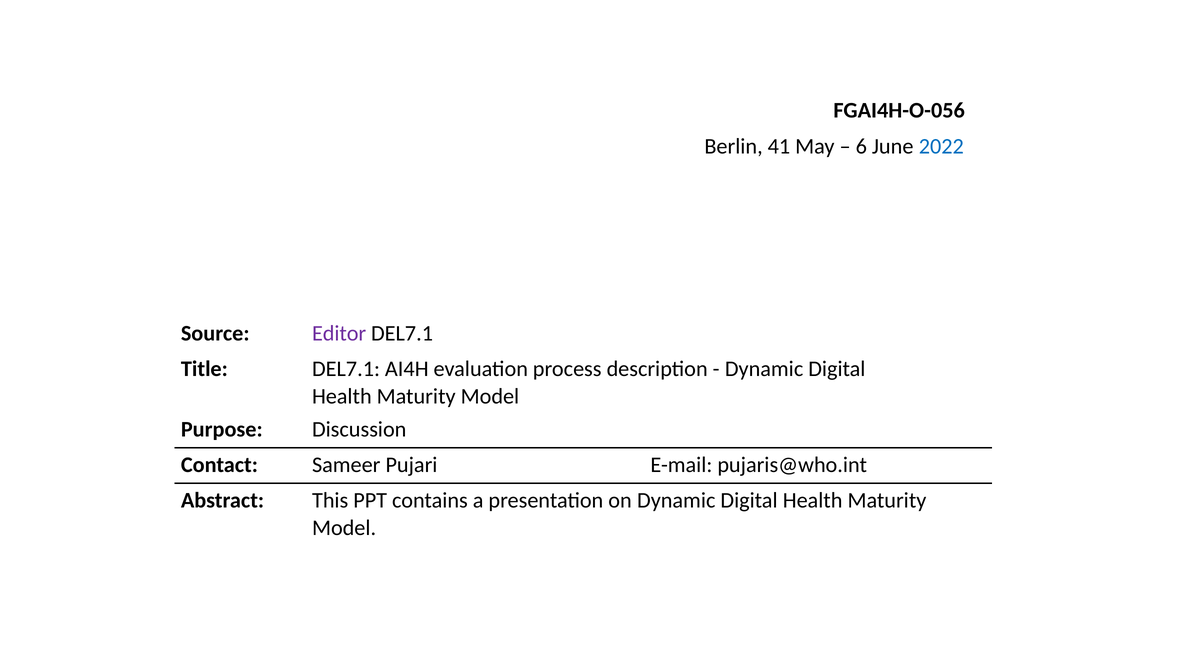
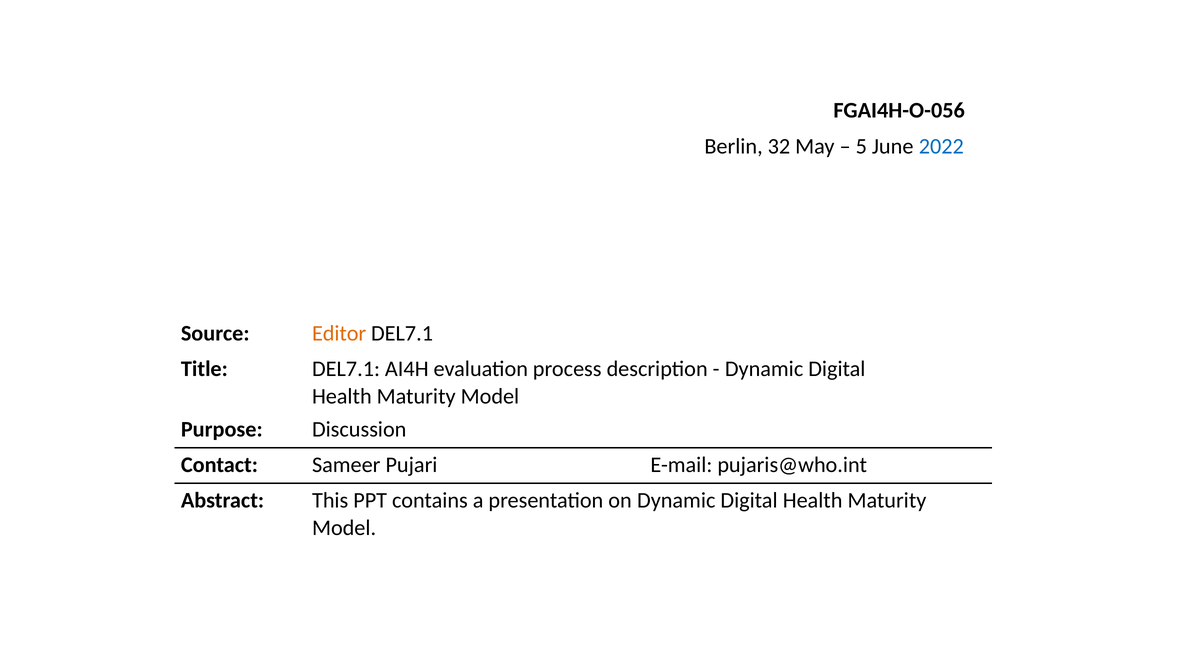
41: 41 -> 32
6: 6 -> 5
Editor colour: purple -> orange
